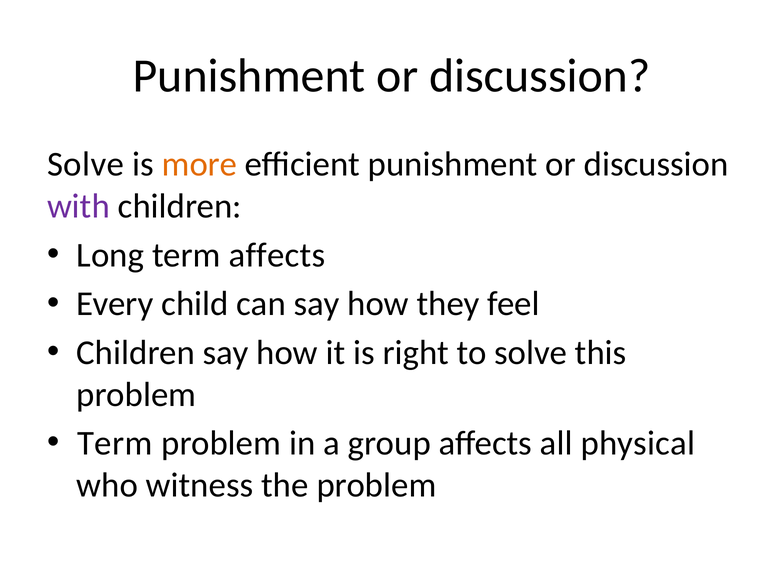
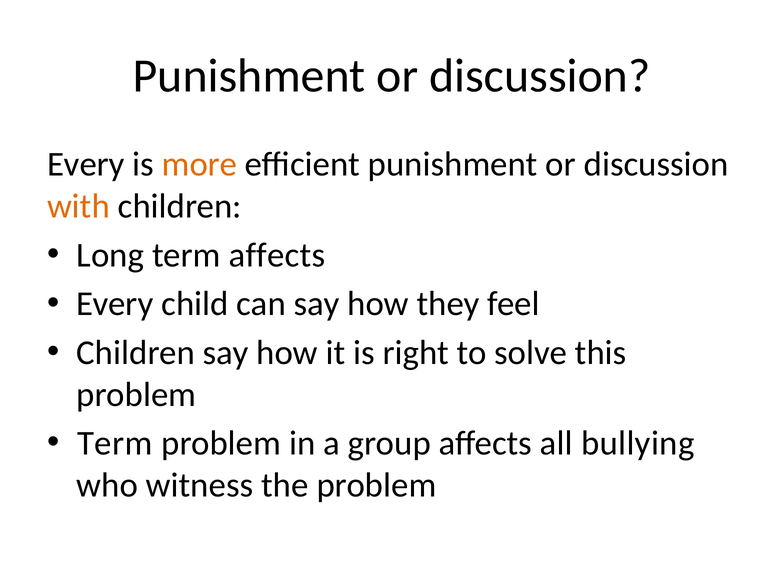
Solve at (86, 164): Solve -> Every
with colour: purple -> orange
physical: physical -> bullying
